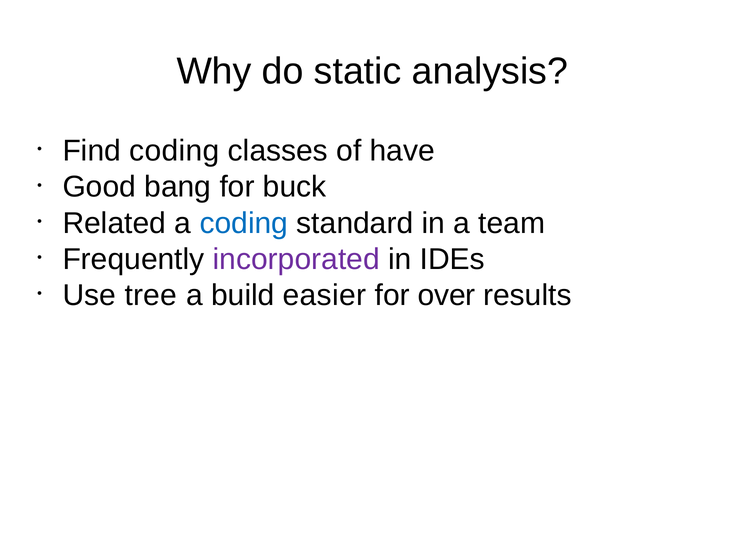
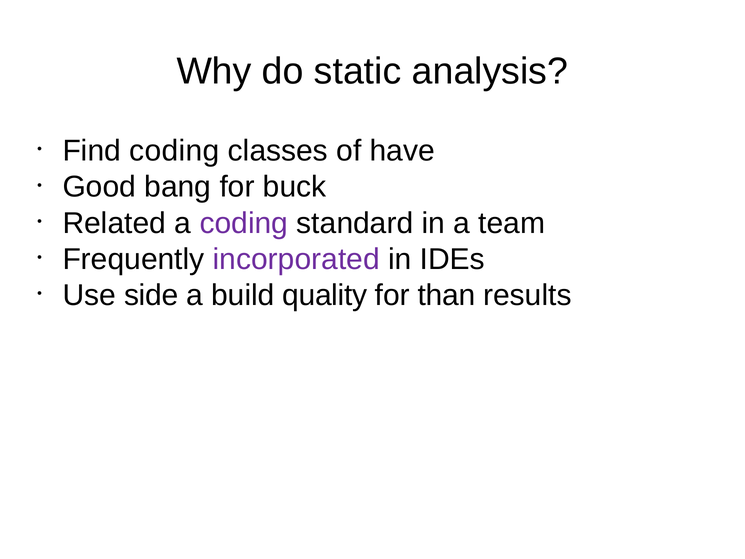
coding at (244, 223) colour: blue -> purple
tree: tree -> side
easier: easier -> quality
over: over -> than
